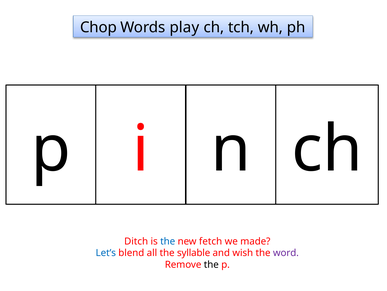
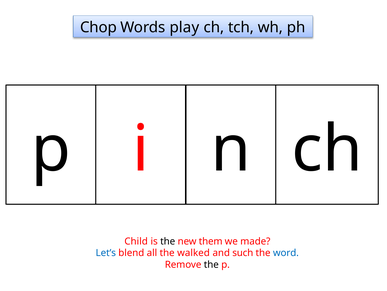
Ditch: Ditch -> Child
the at (168, 241) colour: blue -> black
fetch: fetch -> them
syllable: syllable -> walked
wish: wish -> such
word colour: purple -> blue
